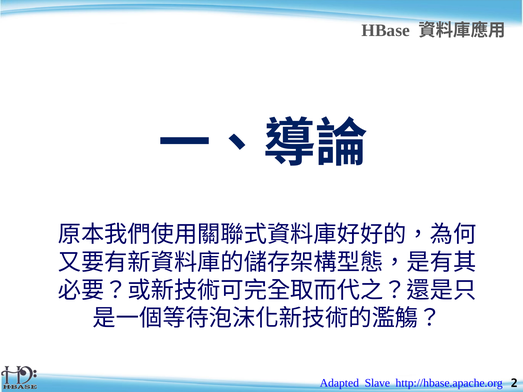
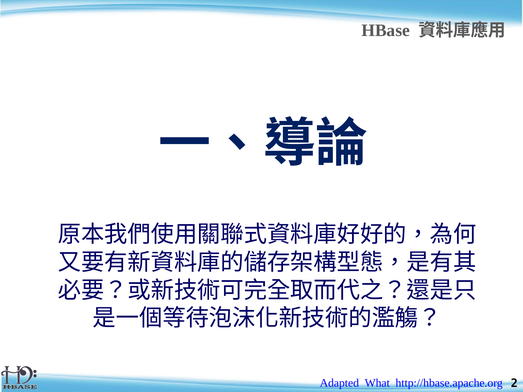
Slave: Slave -> What
